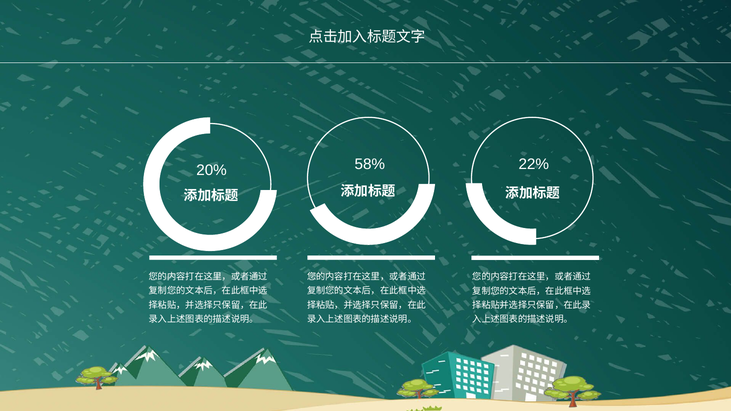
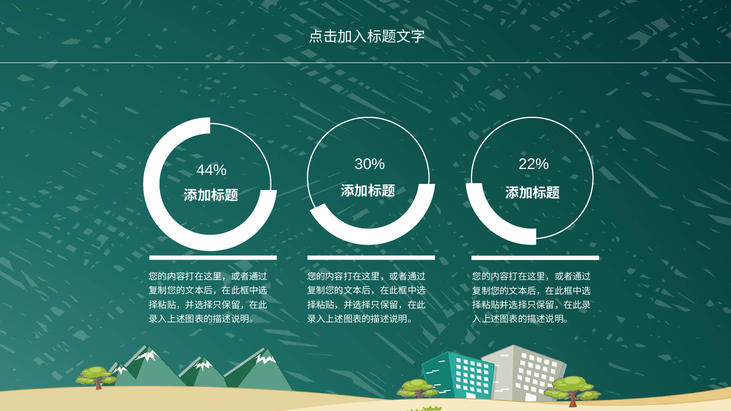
58%: 58% -> 30%
20%: 20% -> 44%
